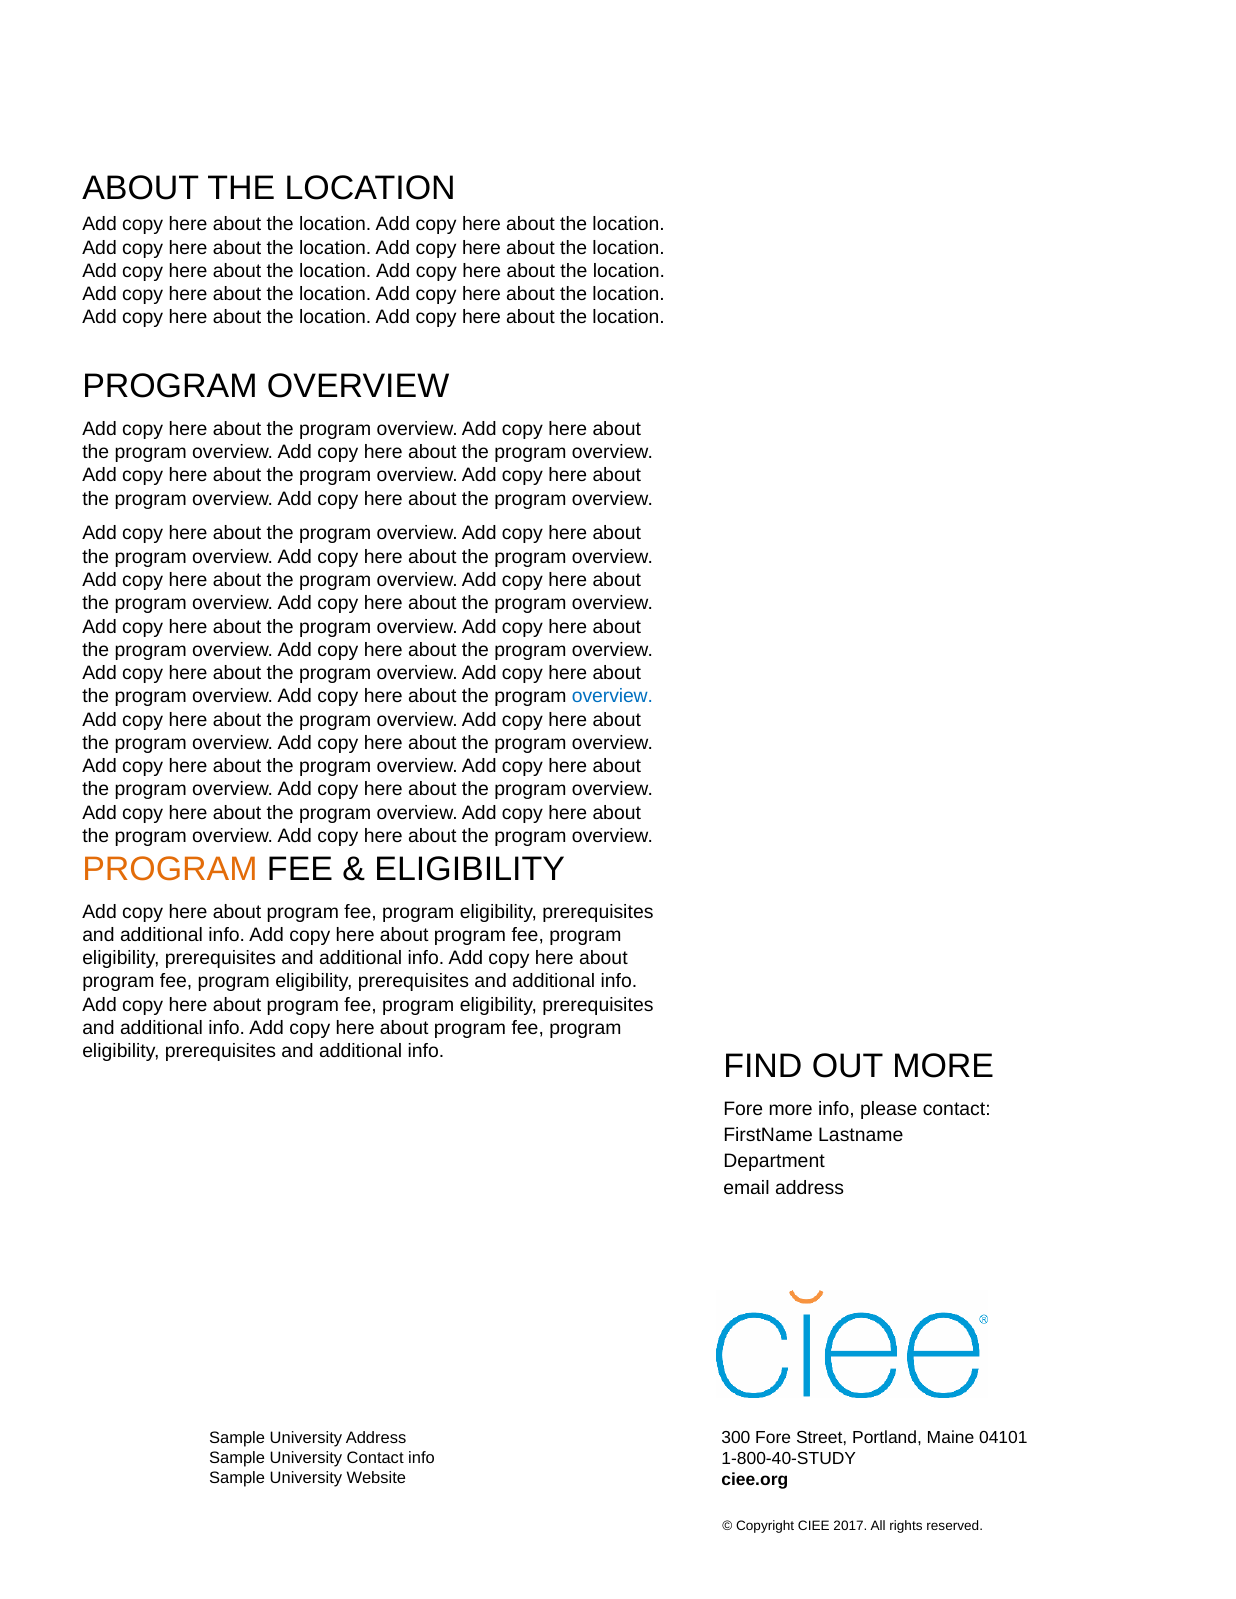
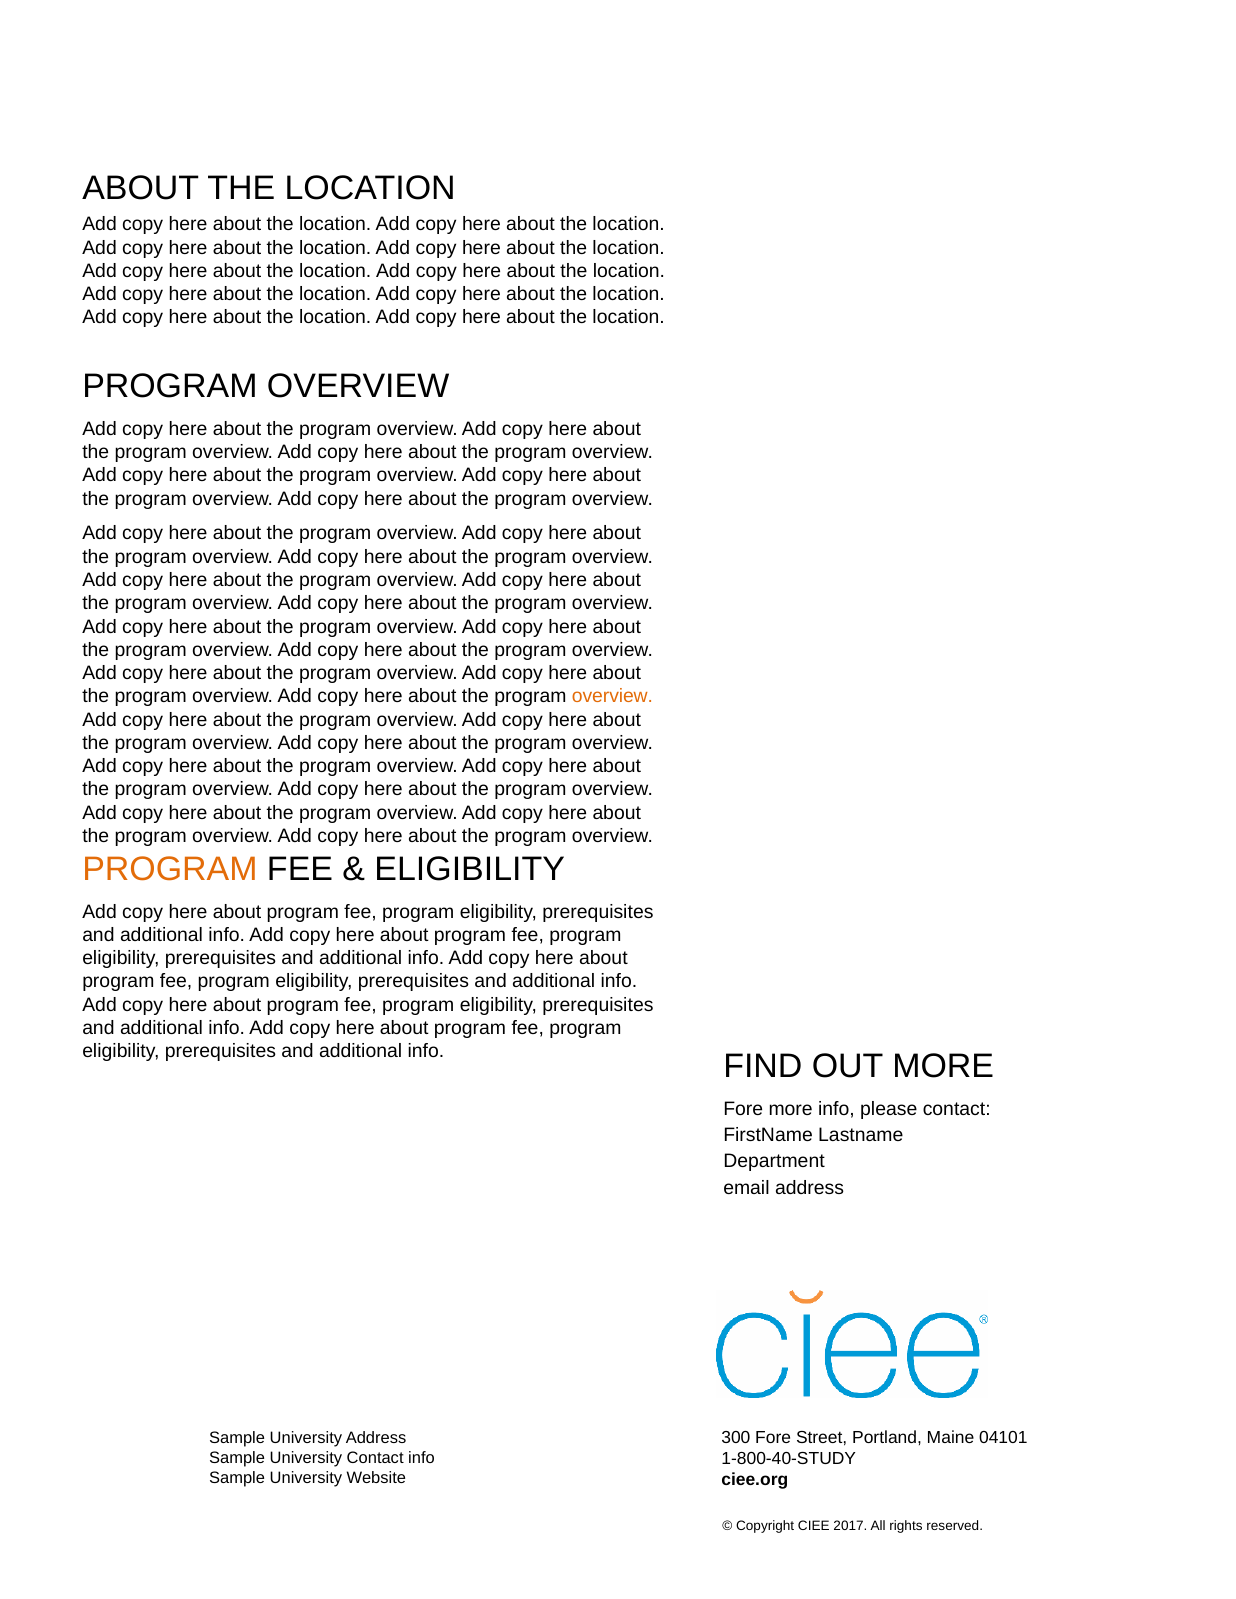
overview at (612, 697) colour: blue -> orange
